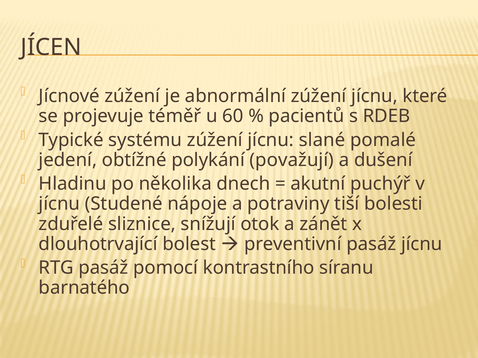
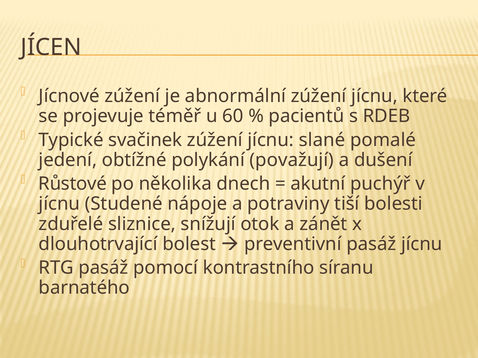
systému: systému -> svačinek
Hladinu: Hladinu -> Růstové
